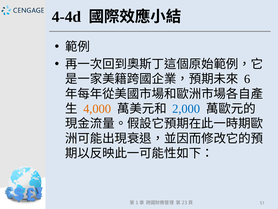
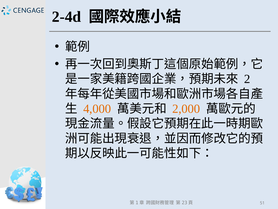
4-4d: 4-4d -> 2-4d
6: 6 -> 2
2,000 colour: blue -> orange
